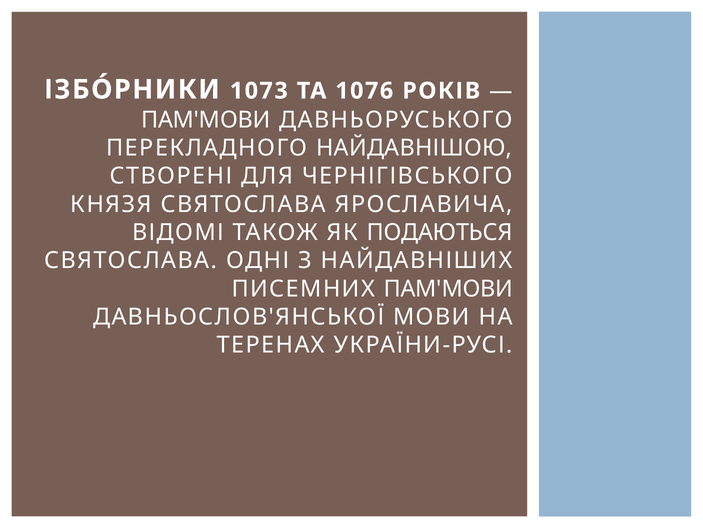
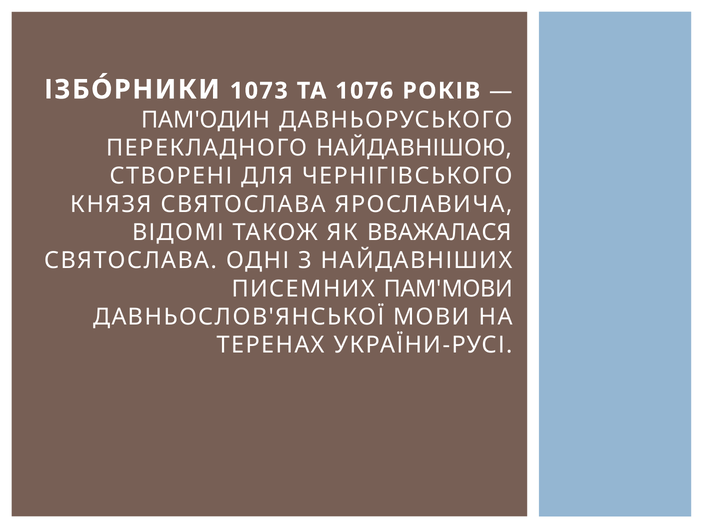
ПАМ'МОВИ at (206, 120): ПАМ'МОВИ -> ПАМ'ОДИН
ПОДАЮТЬСЯ: ПОДАЮТЬСЯ -> ВВАЖАЛАСЯ
